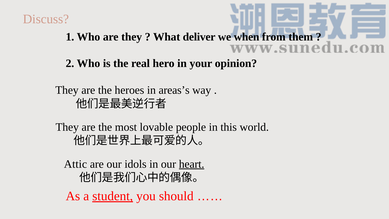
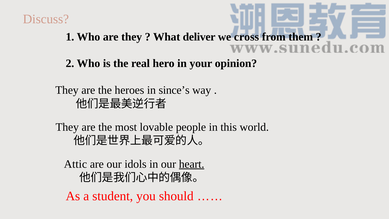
when: when -> cross
areas’s: areas’s -> since’s
student underline: present -> none
